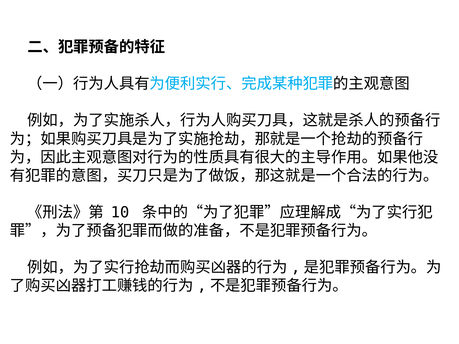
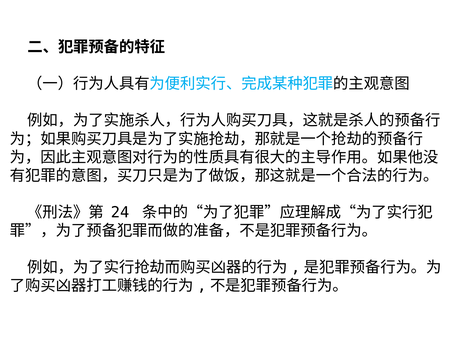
10: 10 -> 24
